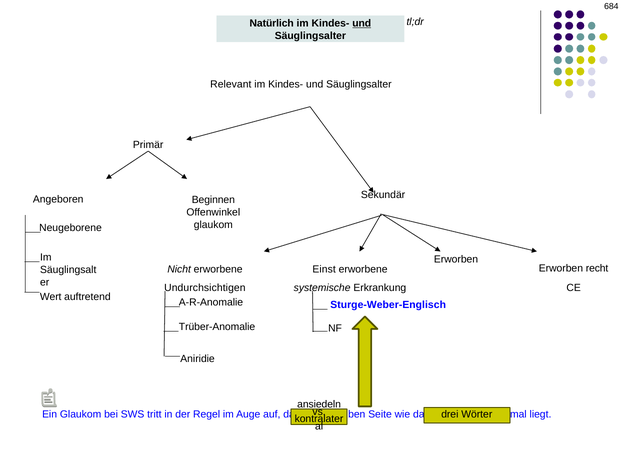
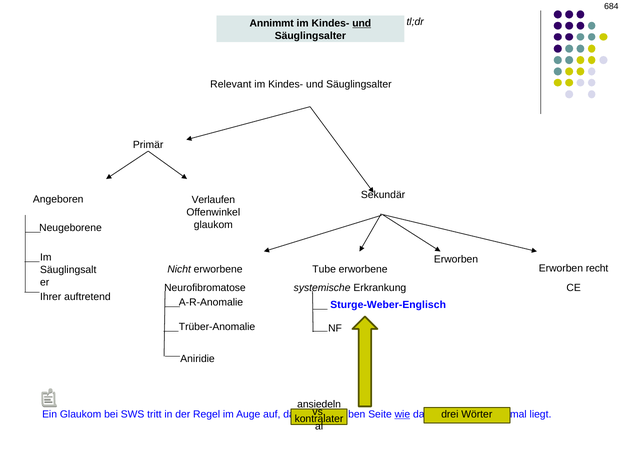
Natürlich: Natürlich -> Annimmt
Beginnen: Beginnen -> Verlaufen
Einst: Einst -> Tube
Undurchsichtigen: Undurchsichtigen -> Neurofibromatose
Wert: Wert -> Ihrer
wie underline: none -> present
